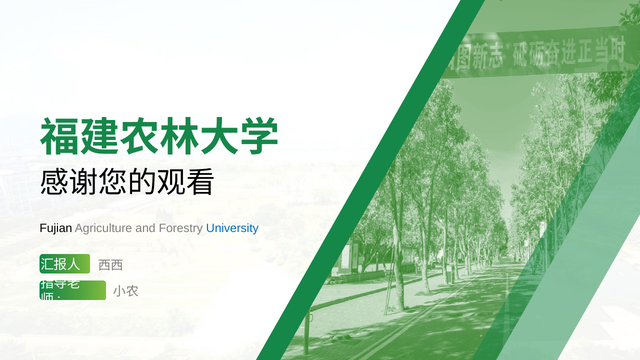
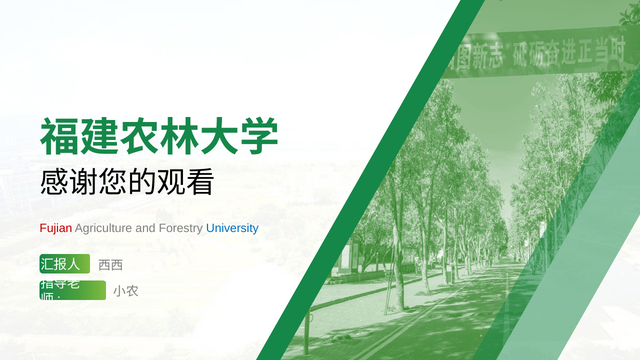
Fujian colour: black -> red
